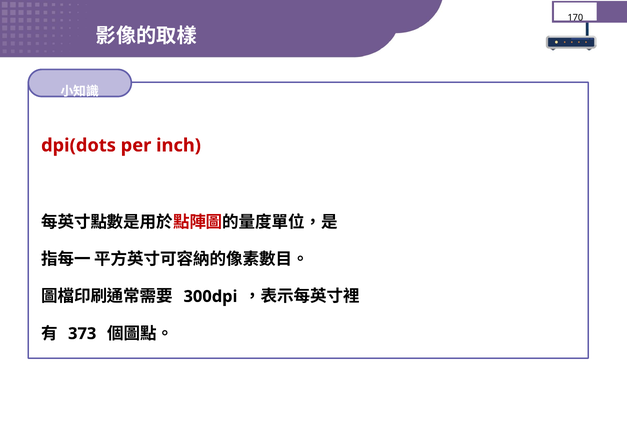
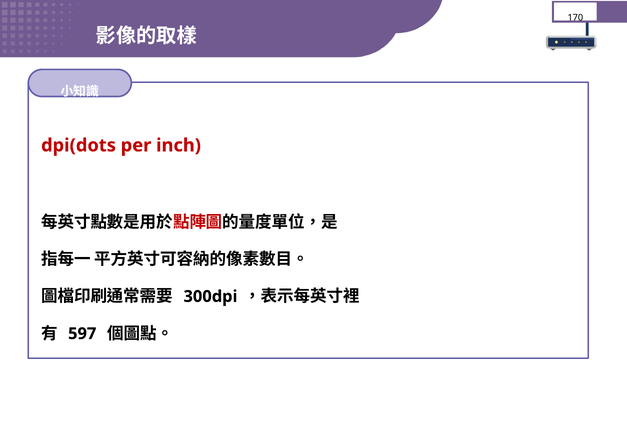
373: 373 -> 597
